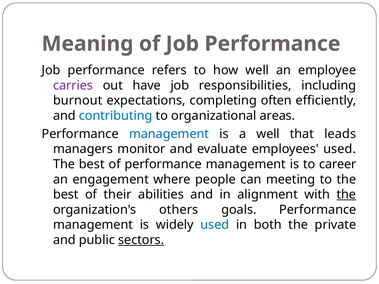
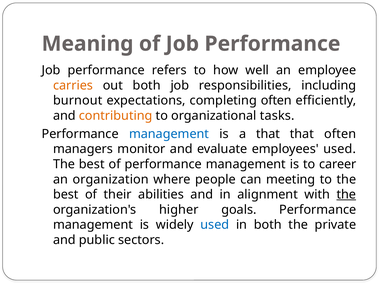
carries colour: purple -> orange
out have: have -> both
contributing colour: blue -> orange
areas: areas -> tasks
a well: well -> that
that leads: leads -> often
engagement: engagement -> organization
others: others -> higher
sectors underline: present -> none
